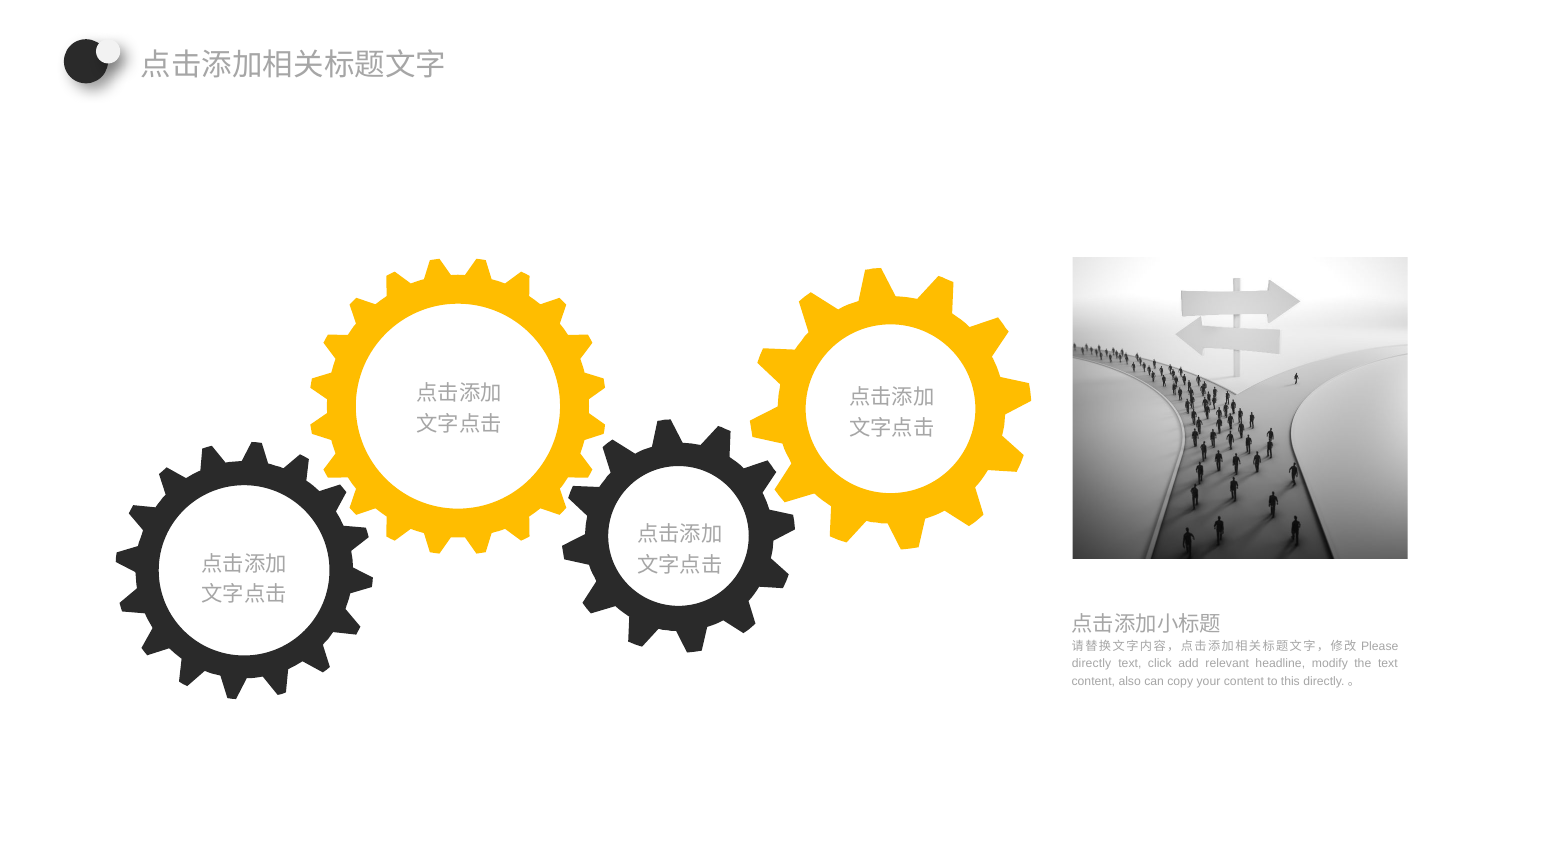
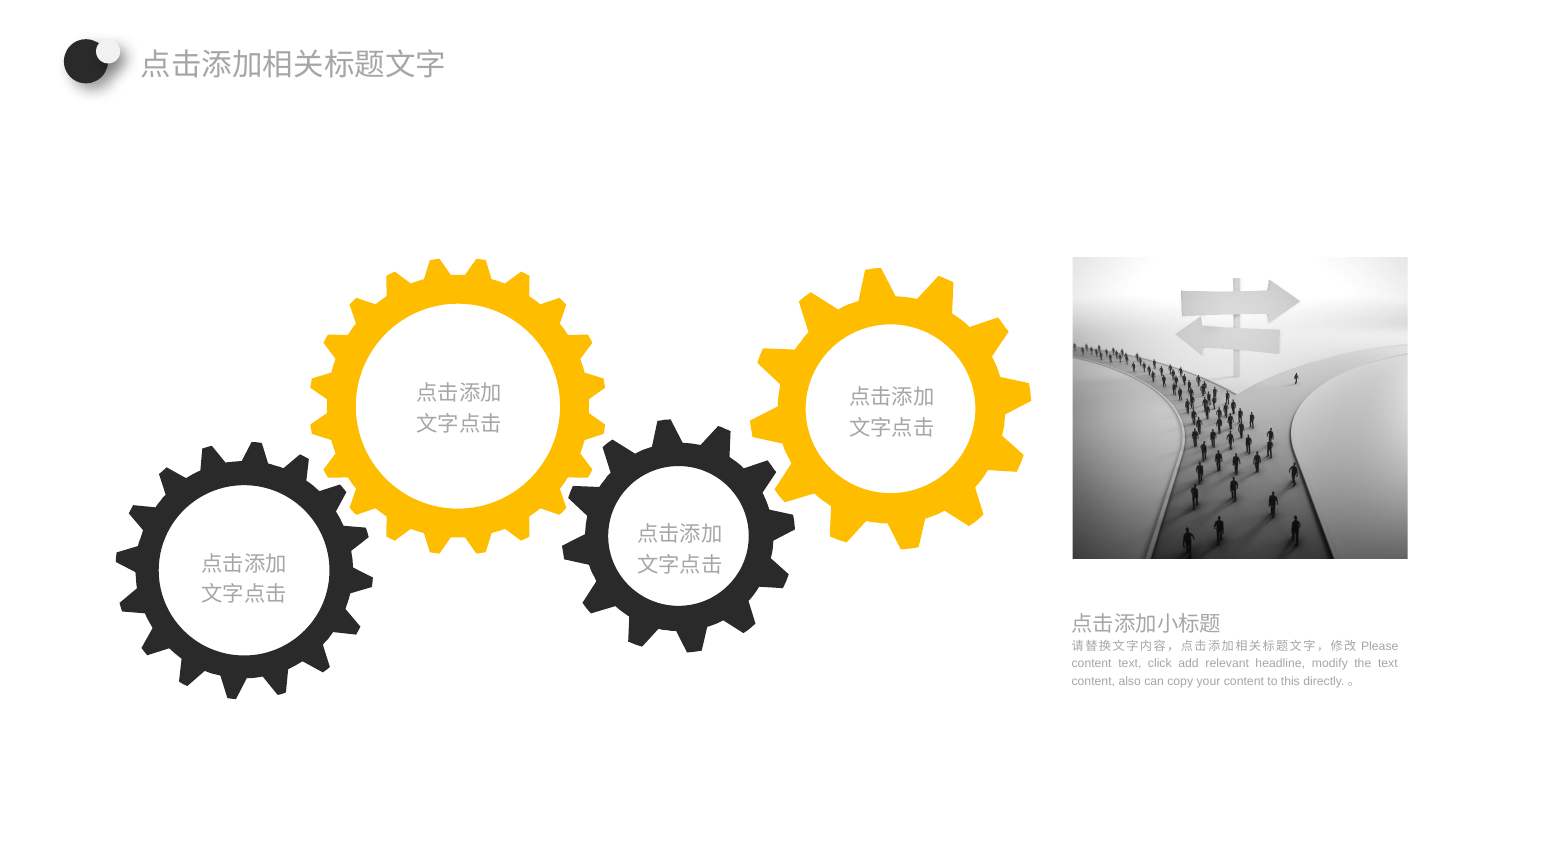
directly at (1092, 664): directly -> content
